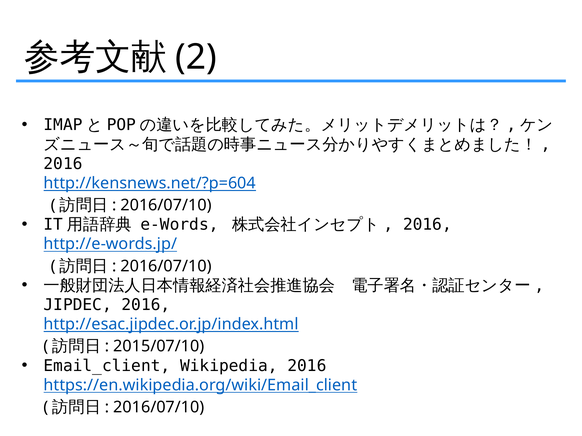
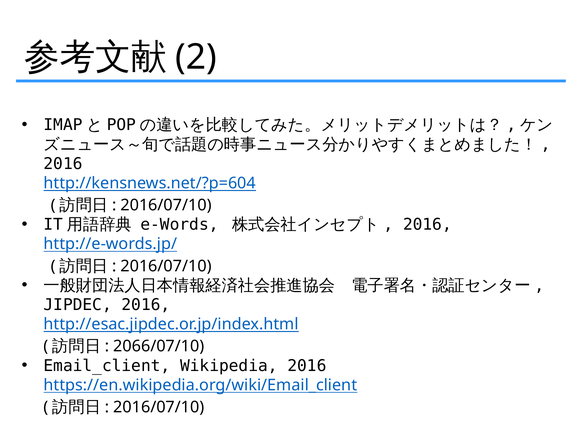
2015/07/10: 2015/07/10 -> 2066/07/10
